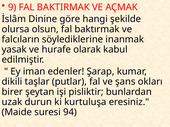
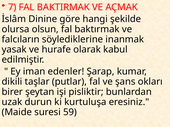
9: 9 -> 7
94: 94 -> 59
